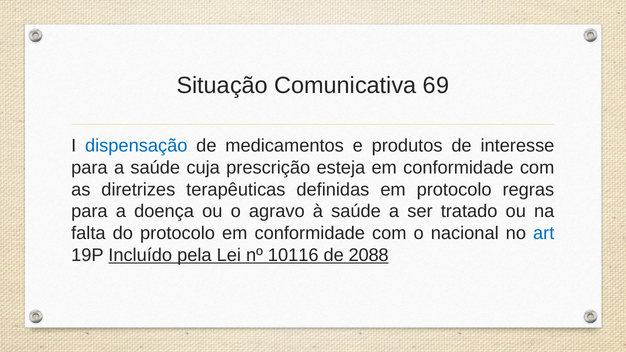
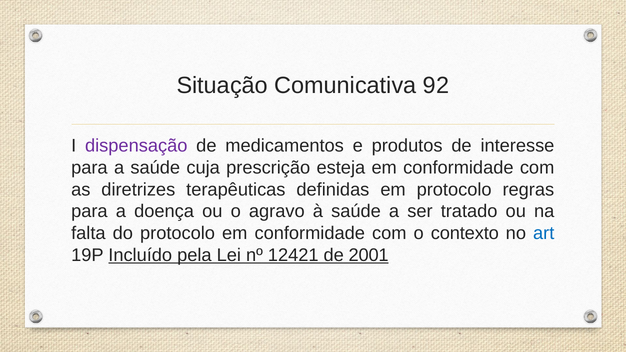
69: 69 -> 92
dispensação colour: blue -> purple
nacional: nacional -> contexto
10116: 10116 -> 12421
2088: 2088 -> 2001
